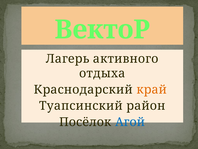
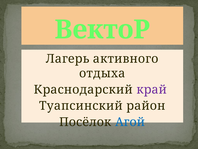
край colour: orange -> purple
